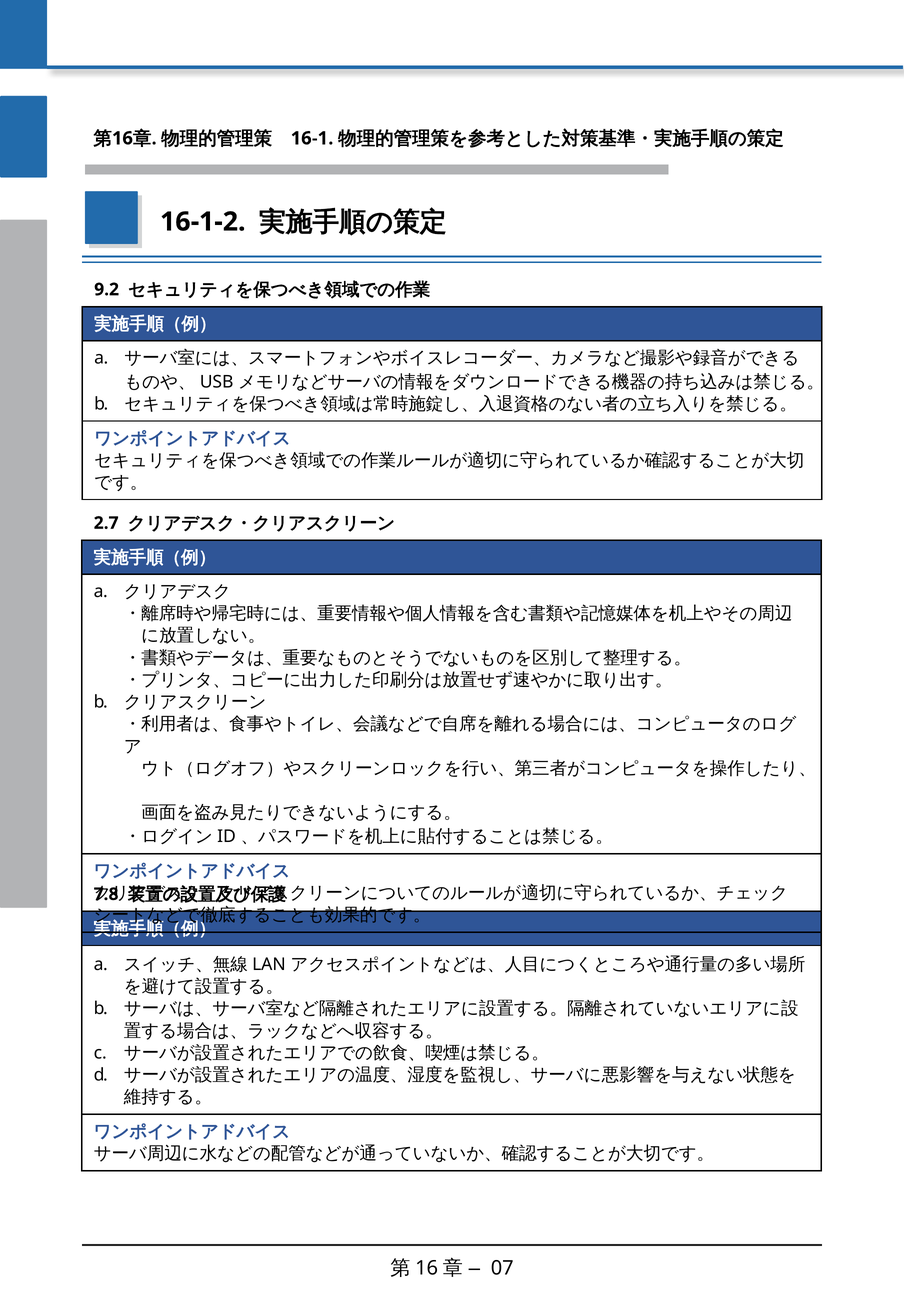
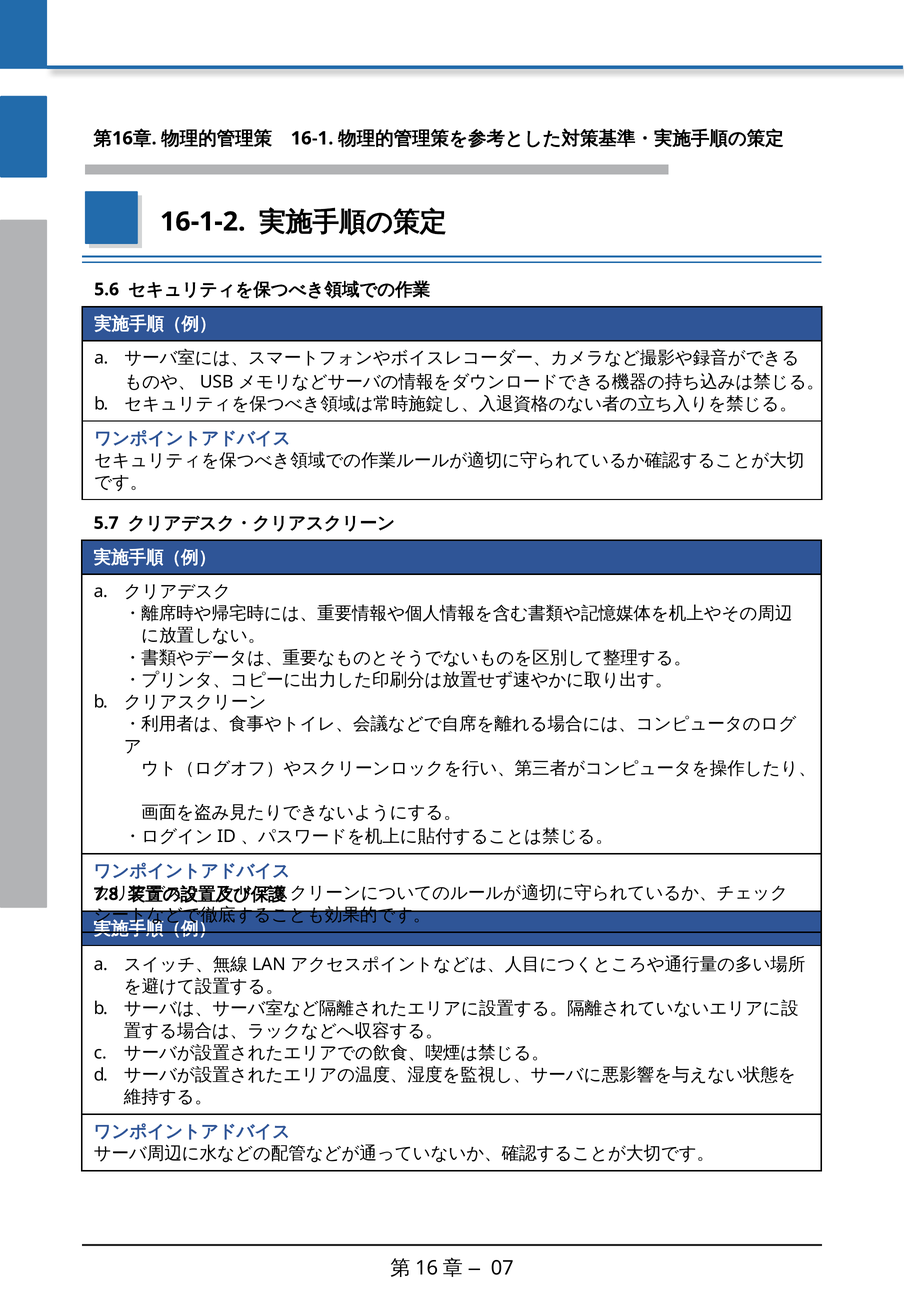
9.2: 9.2 -> 5.6
2.7: 2.7 -> 5.7
